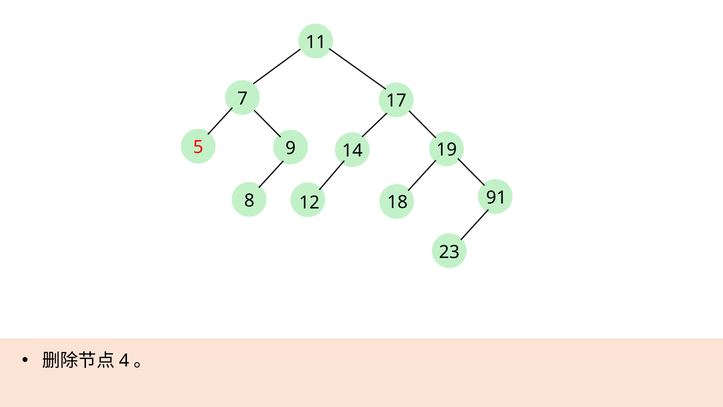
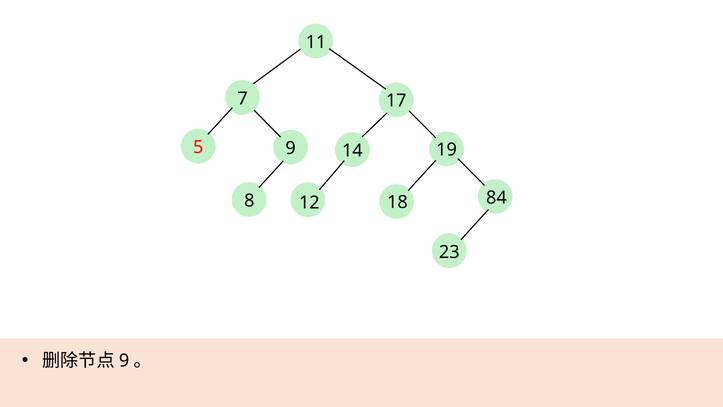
91: 91 -> 84
4 at (124, 361): 4 -> 9
